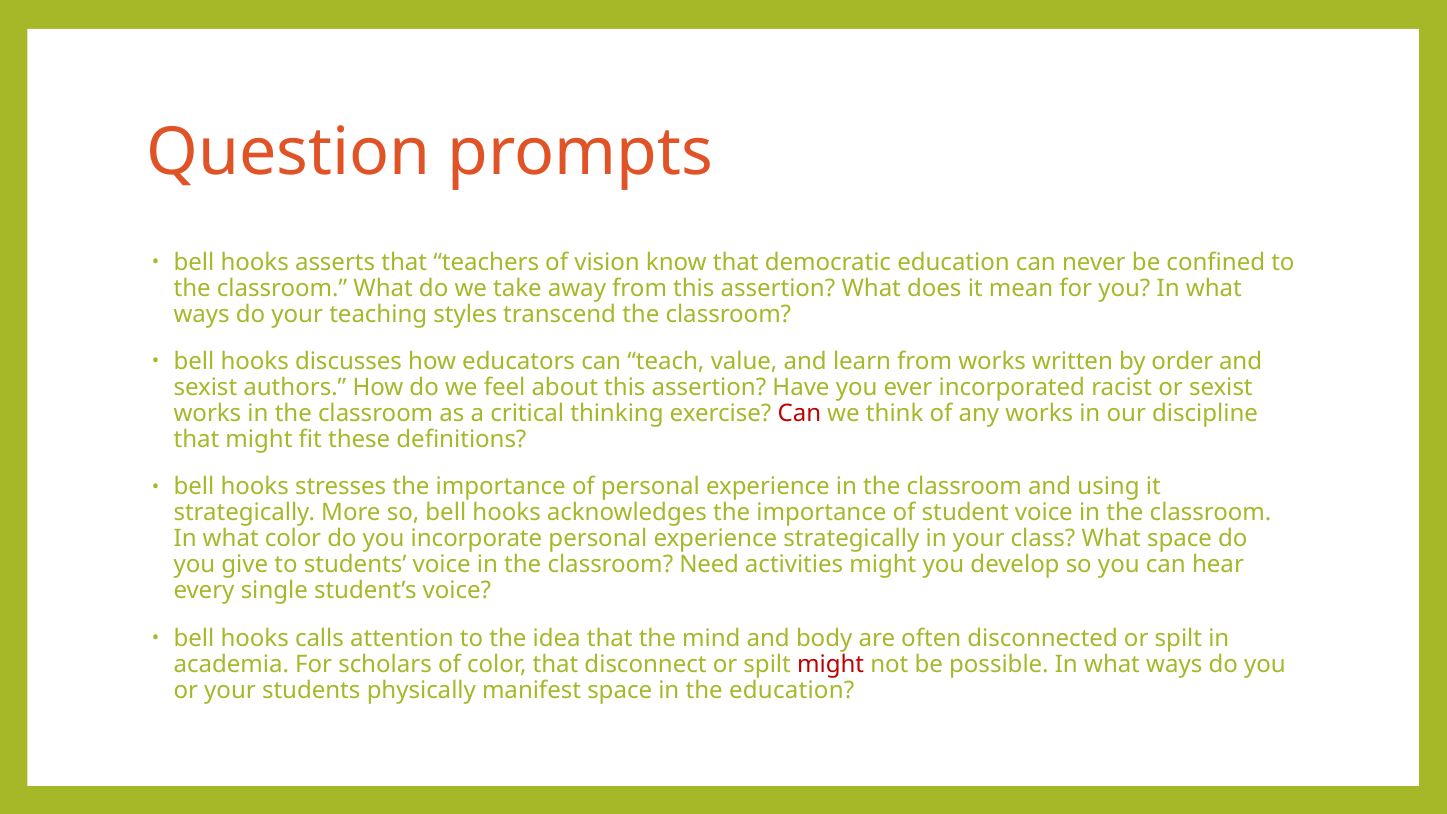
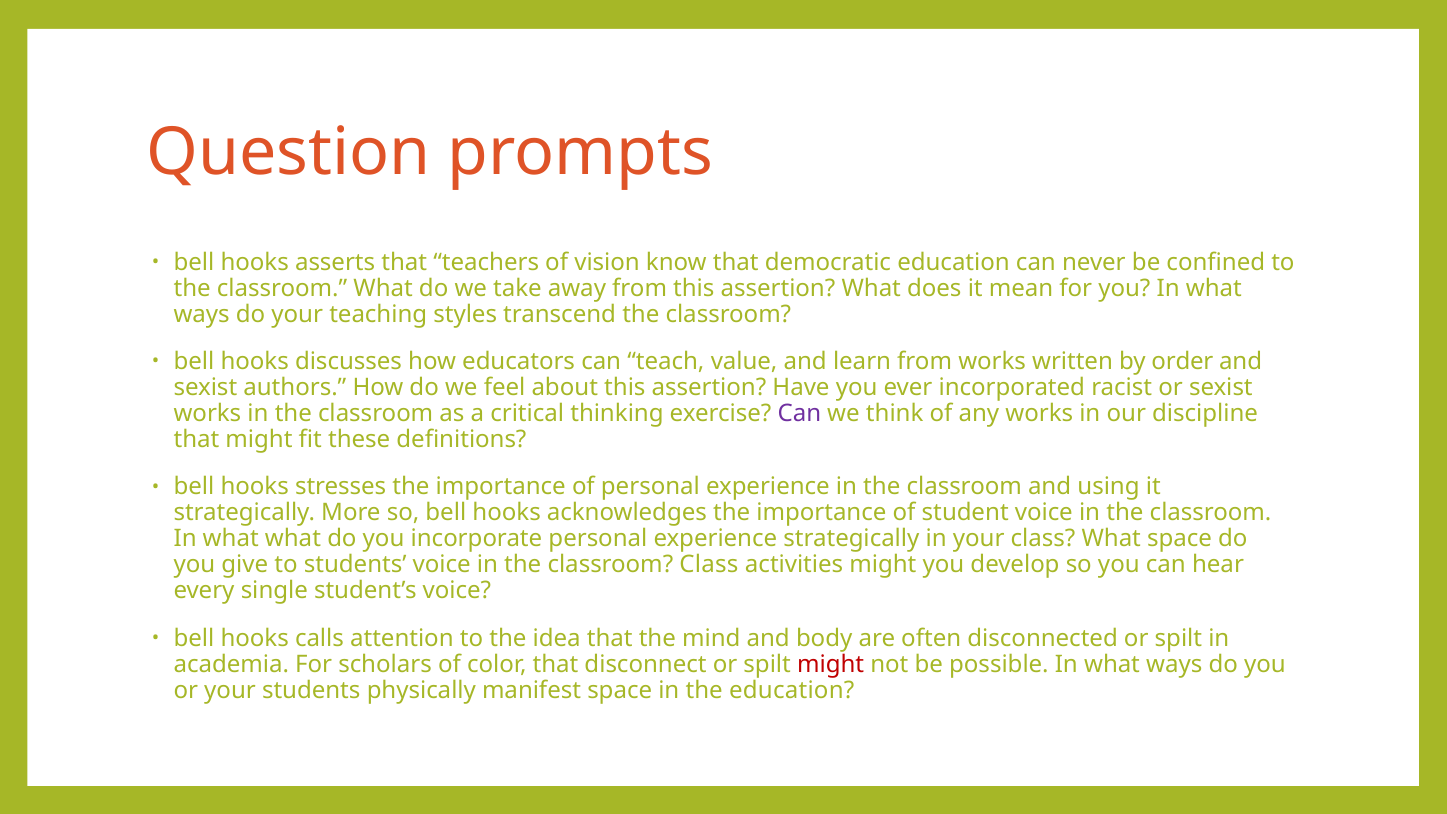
Can at (799, 414) colour: red -> purple
what color: color -> what
classroom Need: Need -> Class
